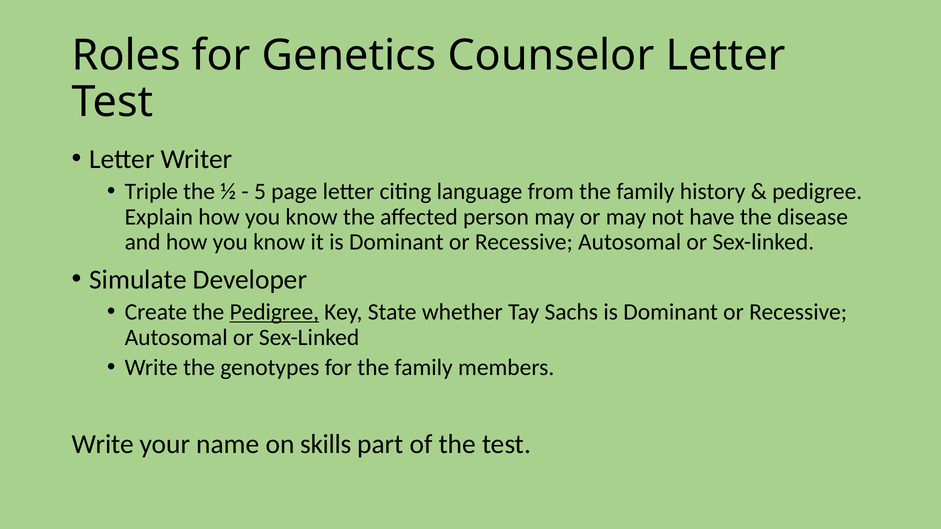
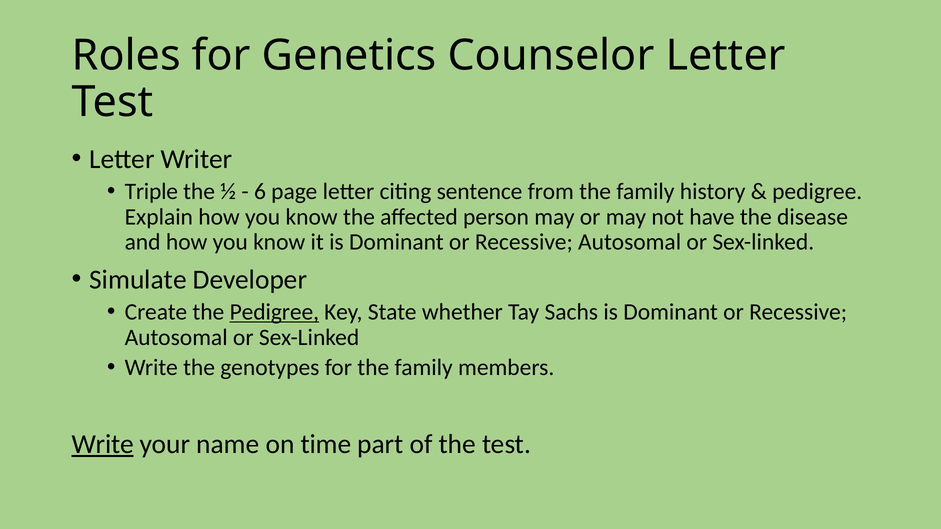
5: 5 -> 6
language: language -> sentence
Write at (103, 445) underline: none -> present
skills: skills -> time
